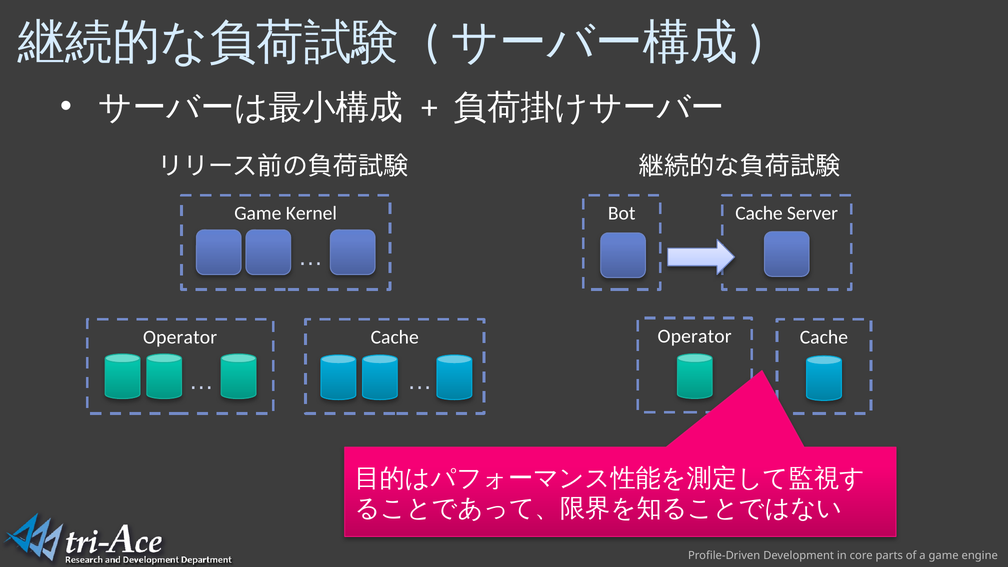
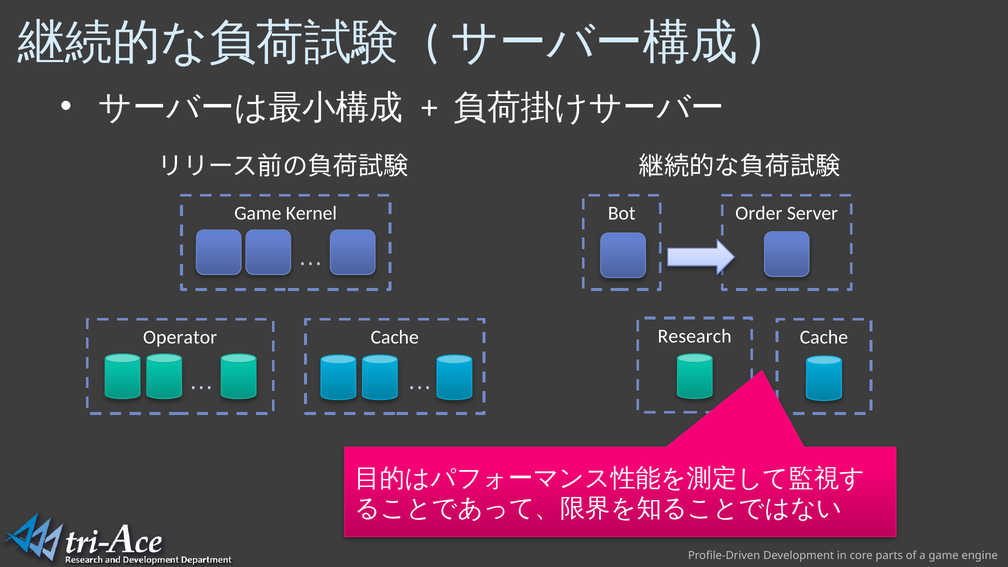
Cache at (759, 213): Cache -> Order
Operator at (695, 336): Operator -> Research
